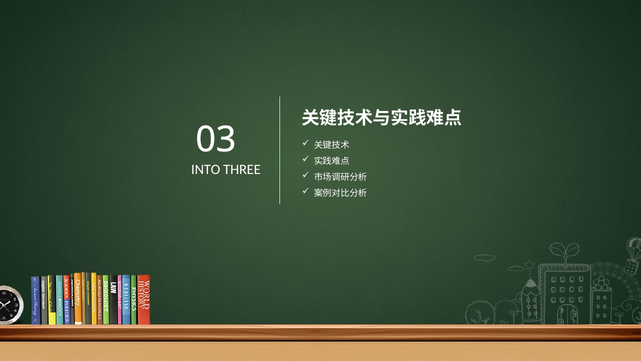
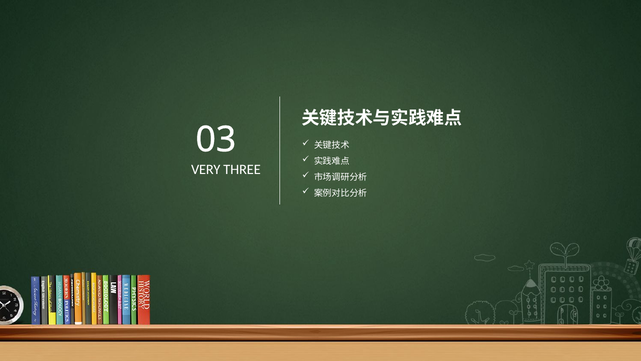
INTO: INTO -> VERY
